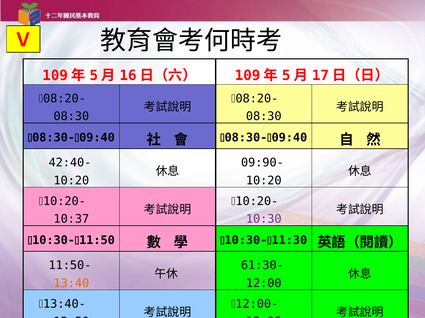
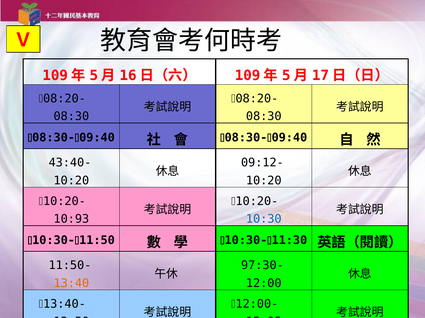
42:40-: 42:40- -> 43:40-
09:90-: 09:90- -> 09:12-
10:37: 10:37 -> 10:93
10:30 colour: purple -> blue
61:30-: 61:30- -> 97:30-
